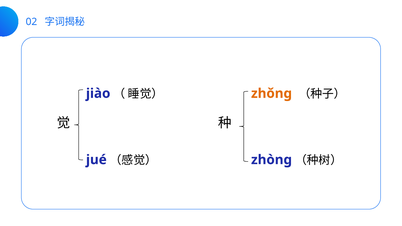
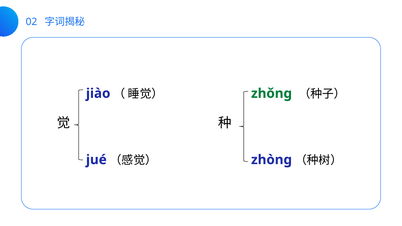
zhǒng colour: orange -> green
